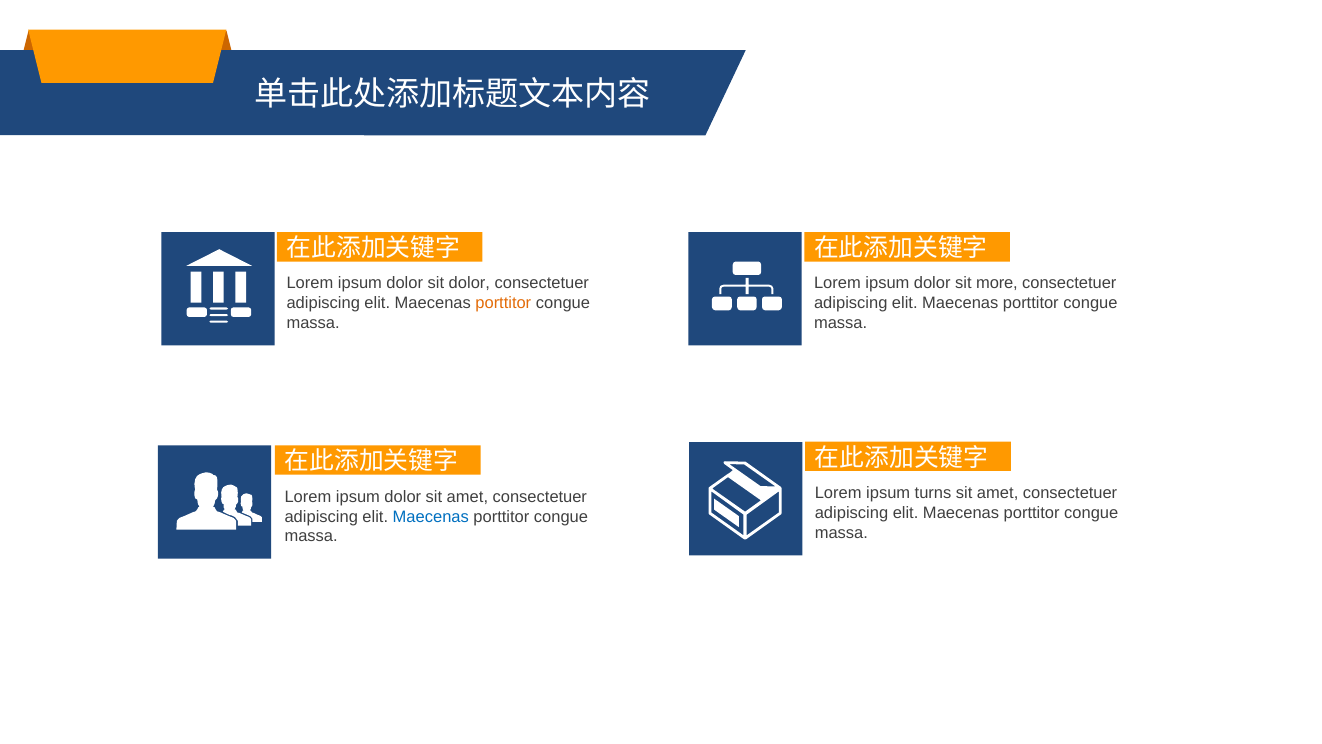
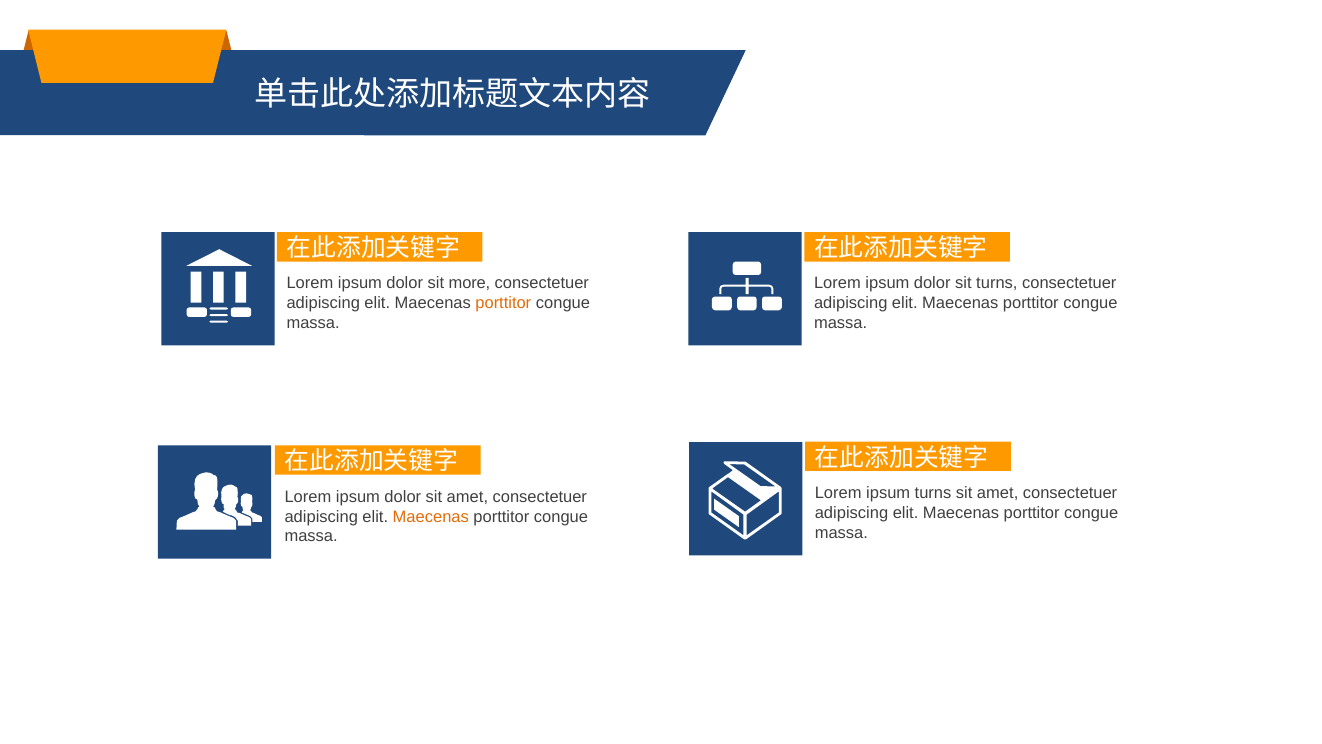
sit dolor: dolor -> more
sit more: more -> turns
Maecenas at (431, 516) colour: blue -> orange
